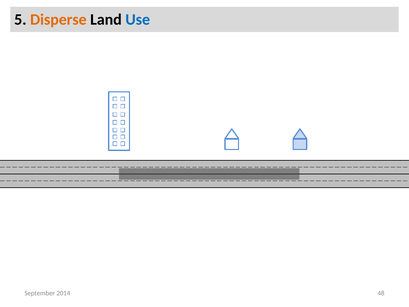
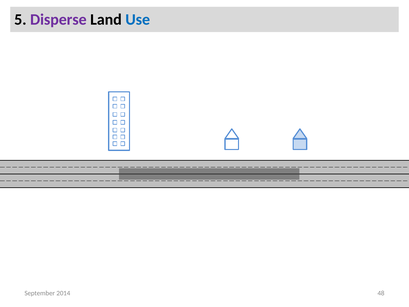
Disperse colour: orange -> purple
